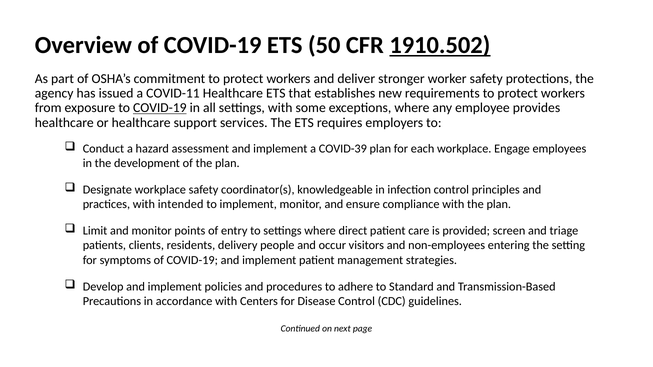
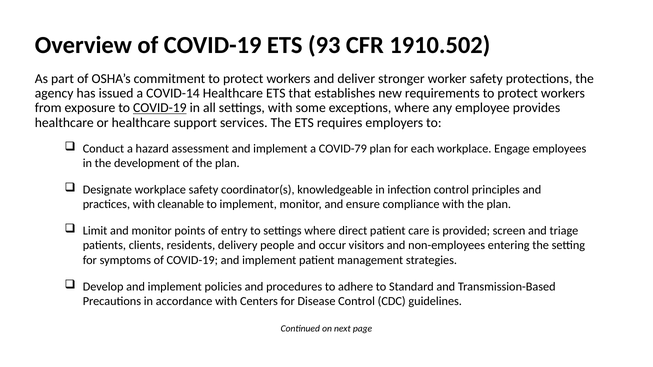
50: 50 -> 93
1910.502 underline: present -> none
COVID-11: COVID-11 -> COVID-14
COVID-39: COVID-39 -> COVID-79
intended: intended -> cleanable
